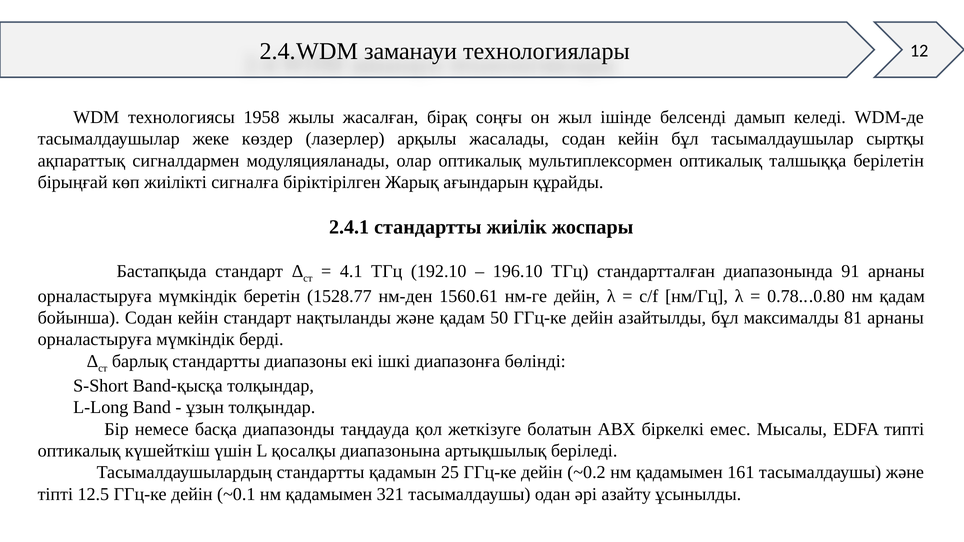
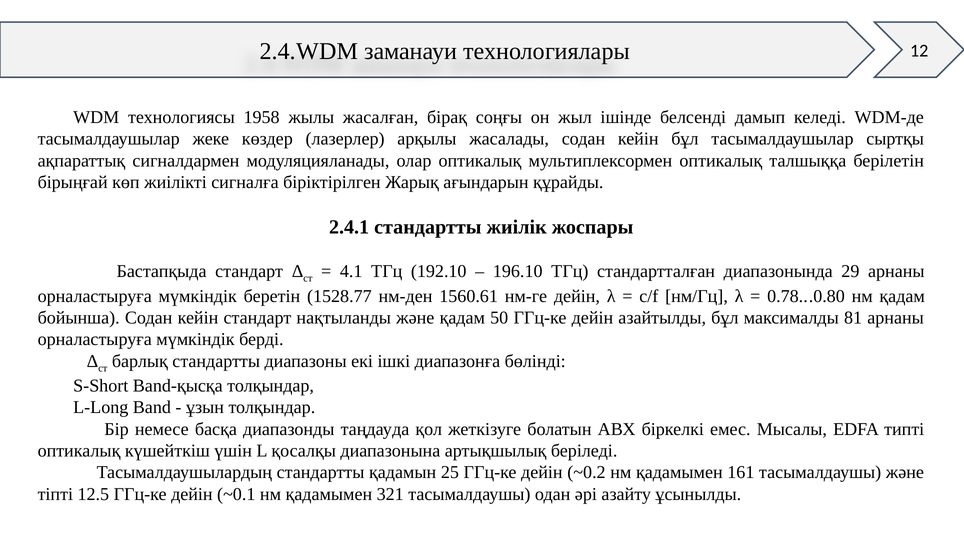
91: 91 -> 29
